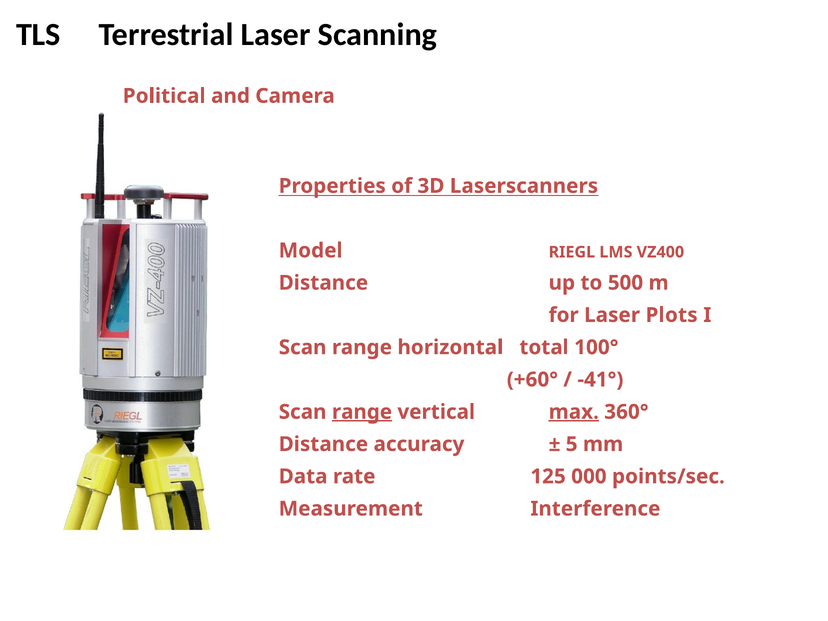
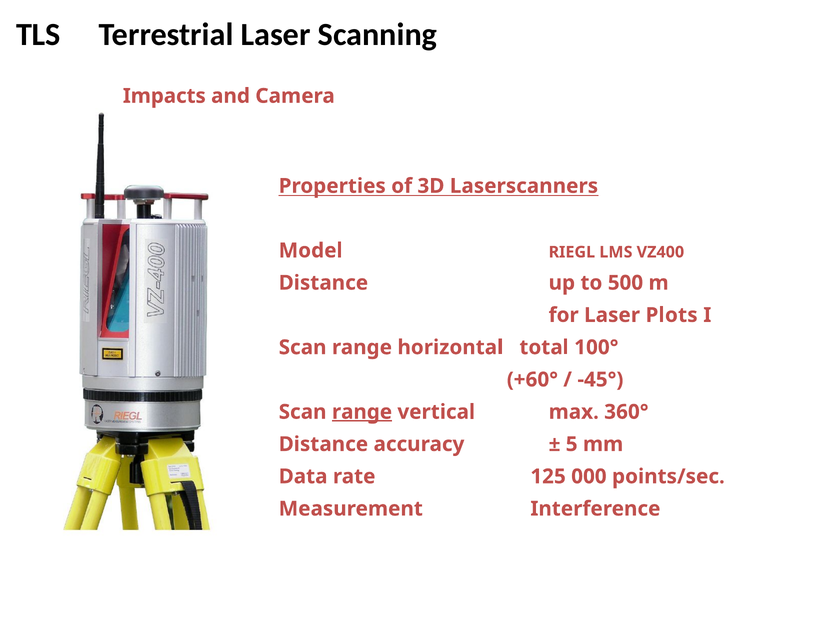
Political: Political -> Impacts
-41°: -41° -> -45°
max underline: present -> none
